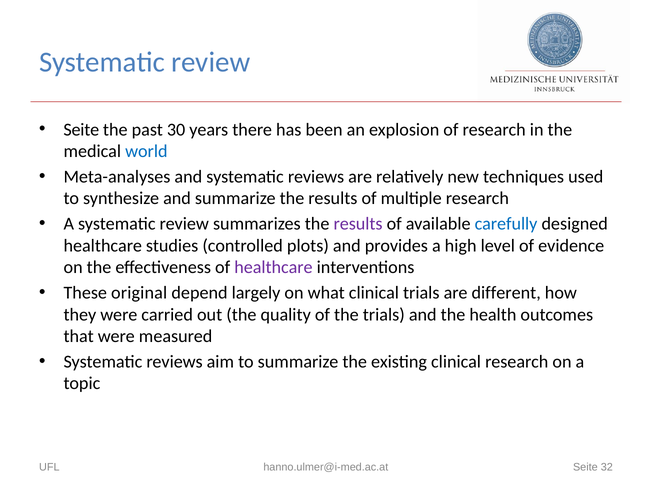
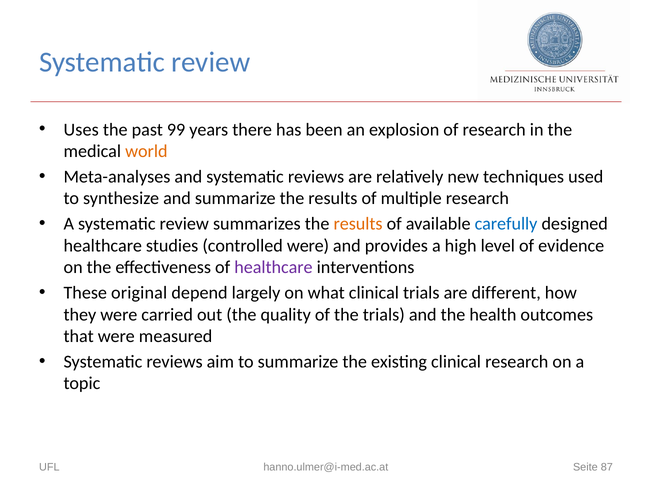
Seite at (81, 130): Seite -> Uses
30: 30 -> 99
world colour: blue -> orange
results at (358, 224) colour: purple -> orange
controlled plots: plots -> were
32: 32 -> 87
